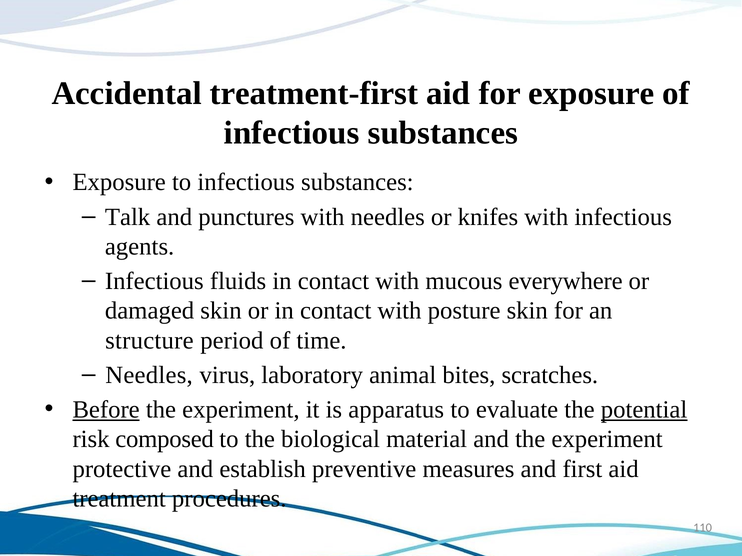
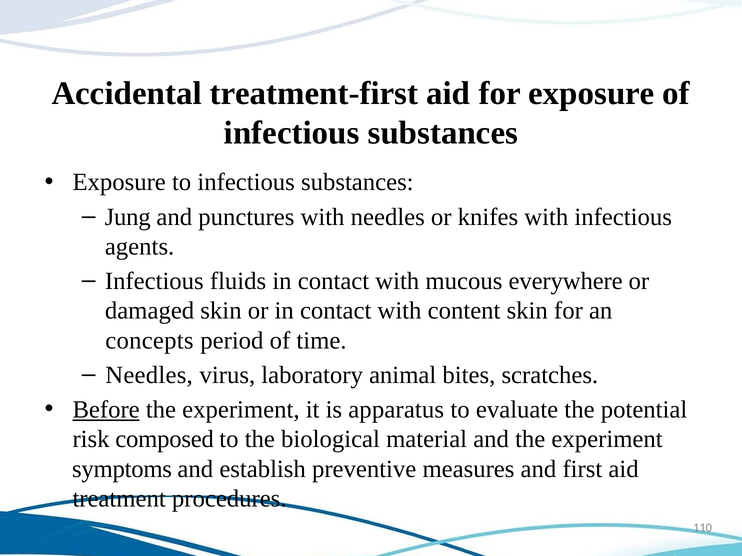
Talk: Talk -> Jung
posture: posture -> content
structure: structure -> concepts
potential underline: present -> none
protective: protective -> symptoms
